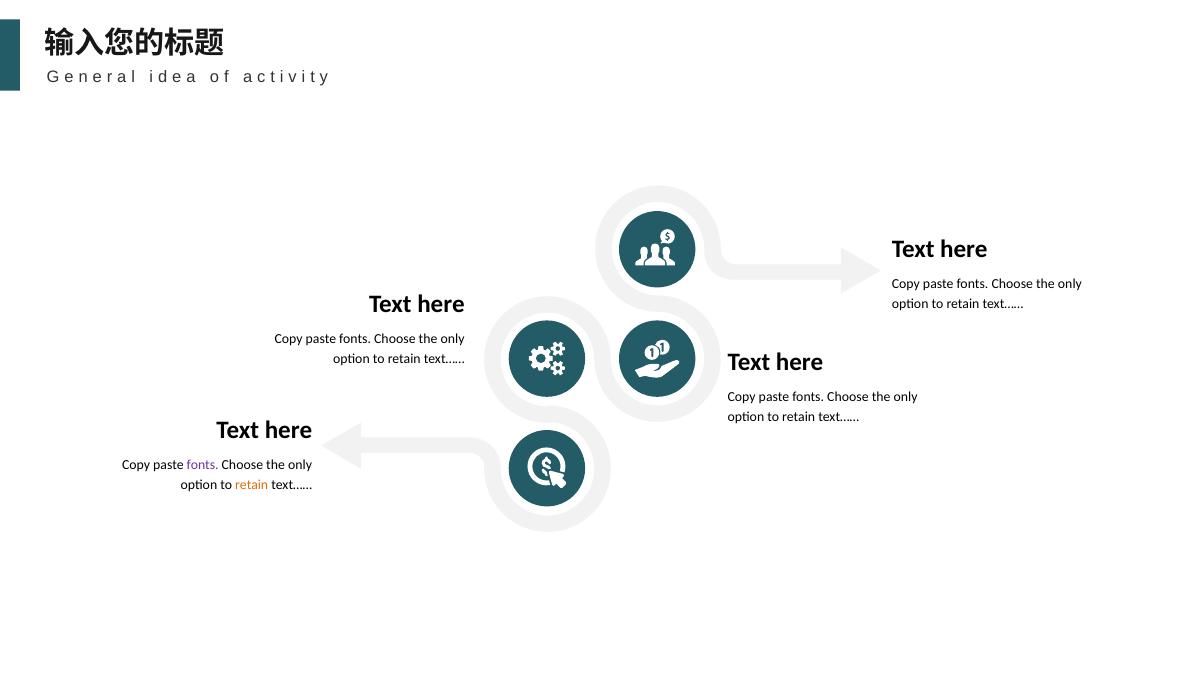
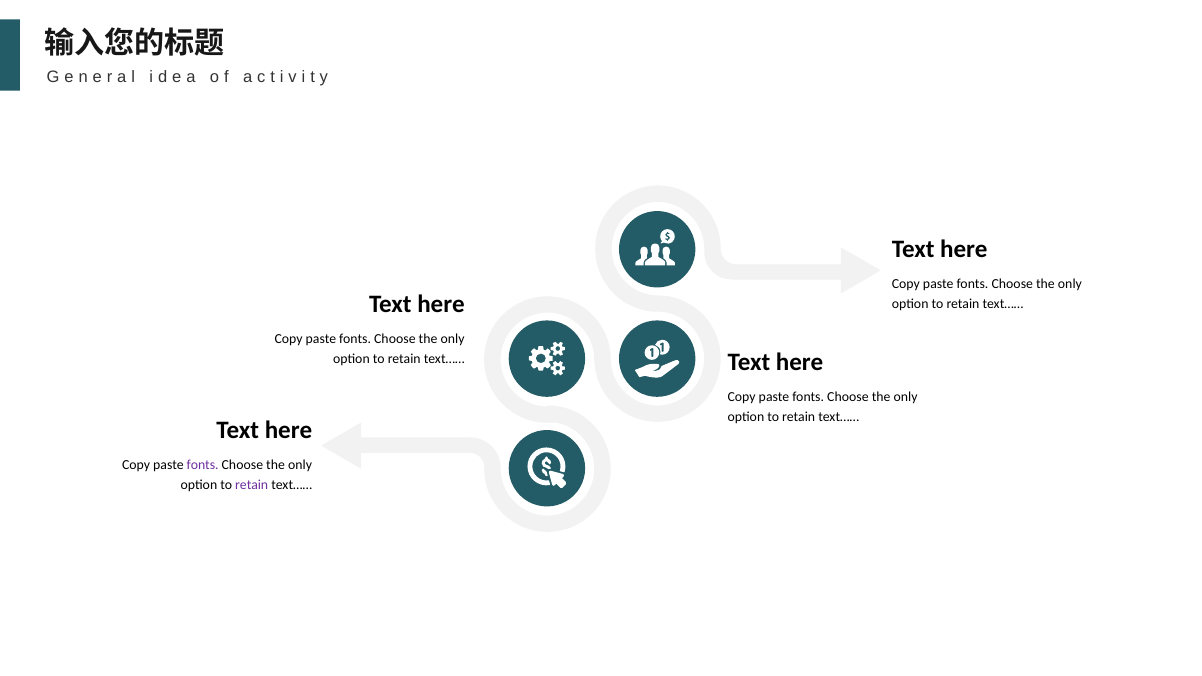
retain at (252, 485) colour: orange -> purple
